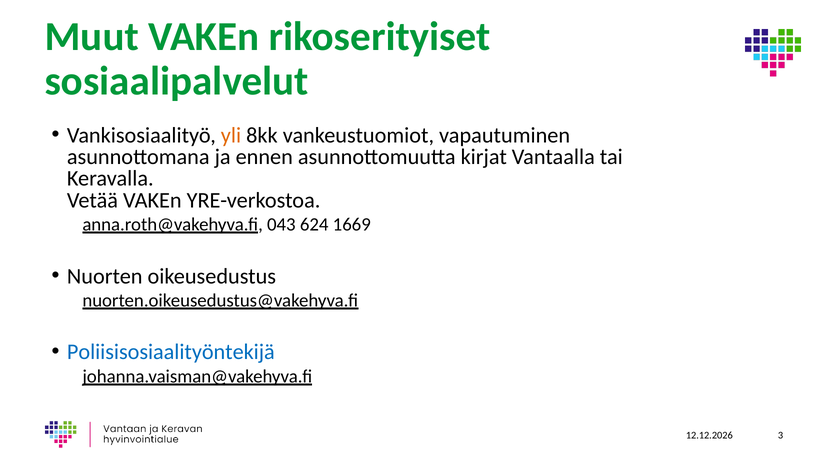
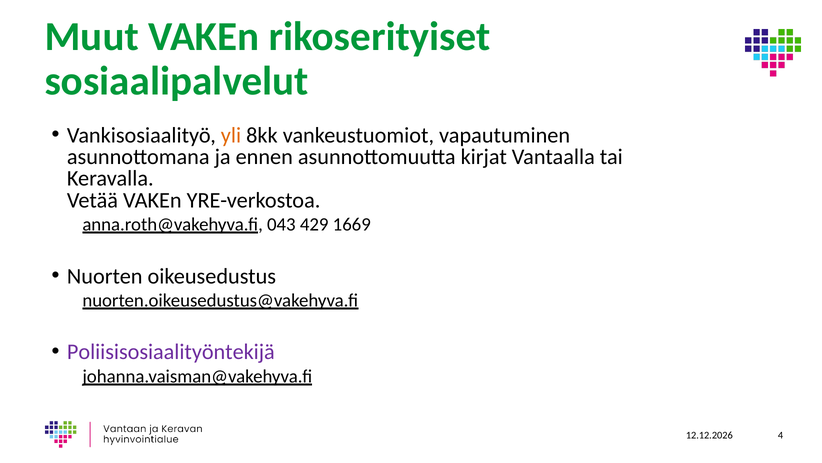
624: 624 -> 429
Poliisisosiaalityöntekijä colour: blue -> purple
3: 3 -> 4
